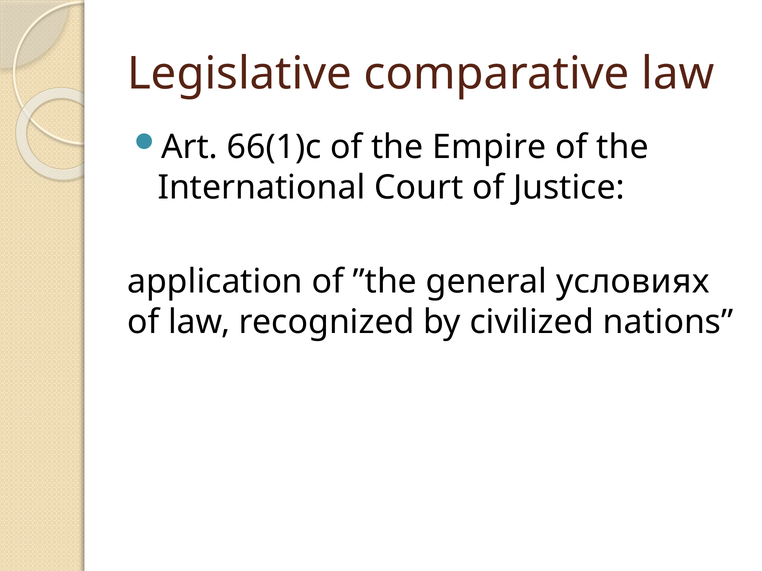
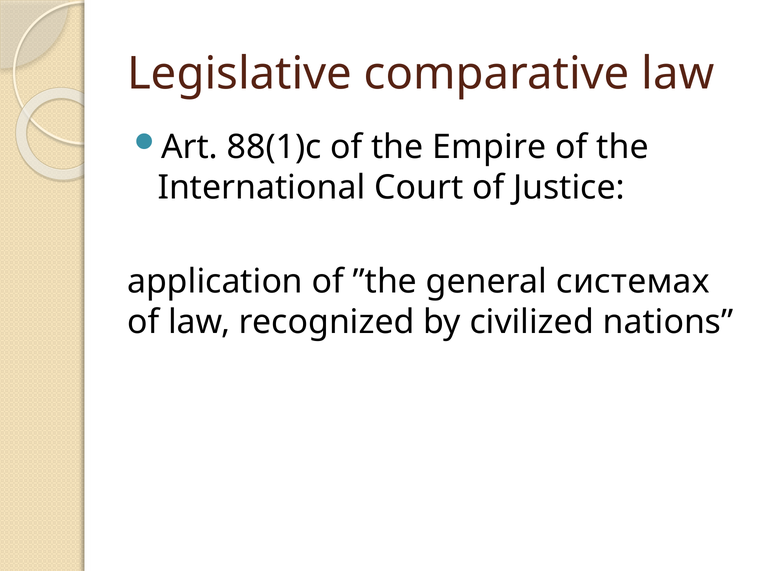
66(1)c: 66(1)c -> 88(1)c
условиях: условиях -> системах
